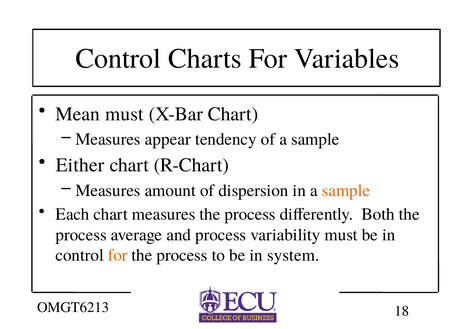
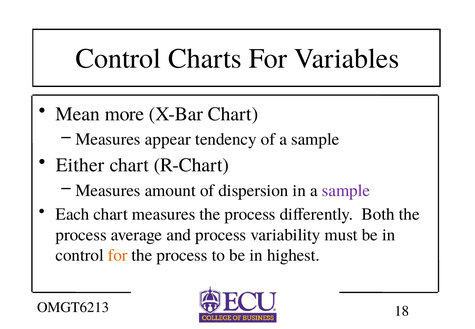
Mean must: must -> more
sample at (346, 190) colour: orange -> purple
system: system -> highest
